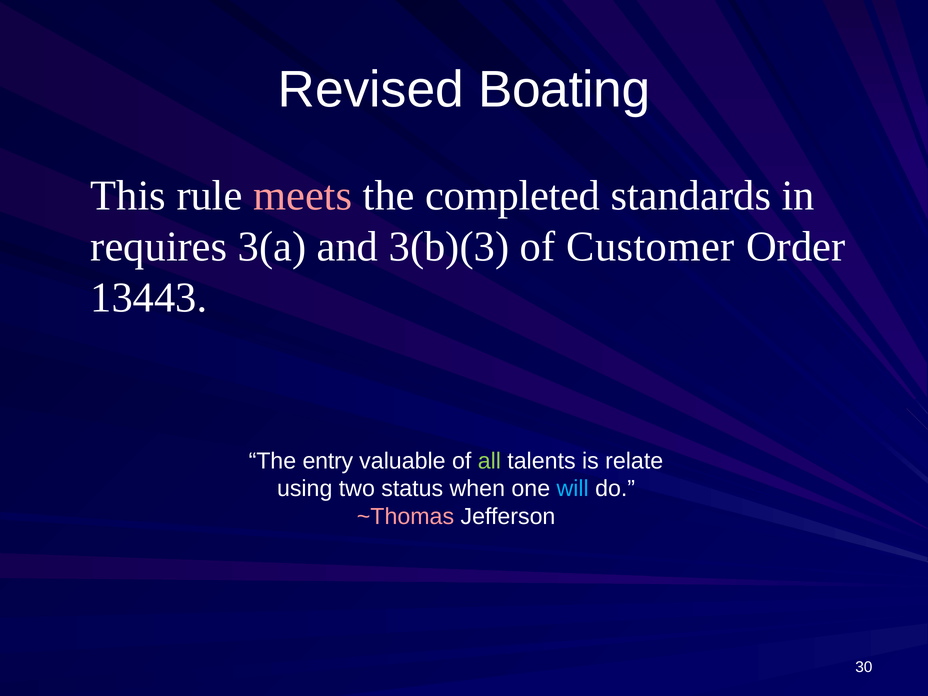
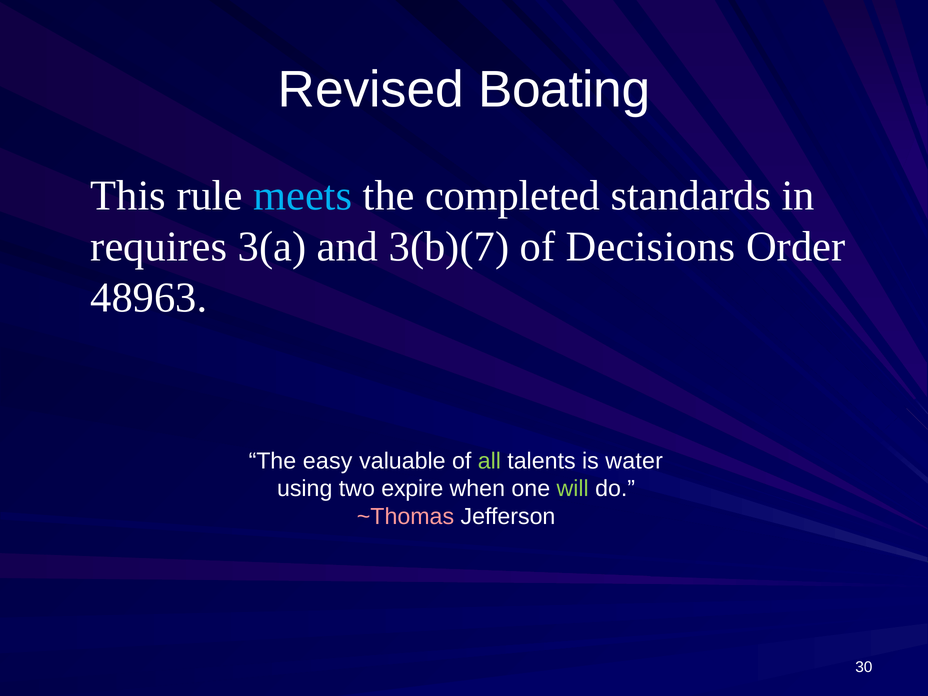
meets colour: pink -> light blue
3(b)(3: 3(b)(3 -> 3(b)(7
Customer: Customer -> Decisions
13443: 13443 -> 48963
entry: entry -> easy
relate: relate -> water
status: status -> expire
will colour: light blue -> light green
